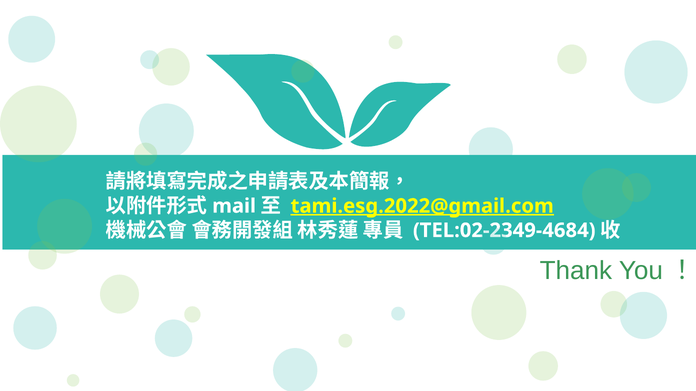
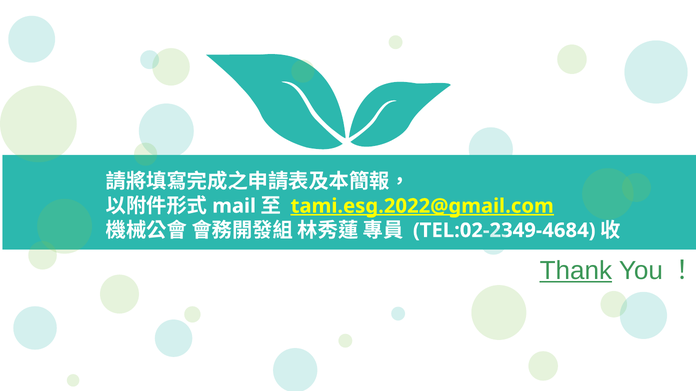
Thank underline: none -> present
